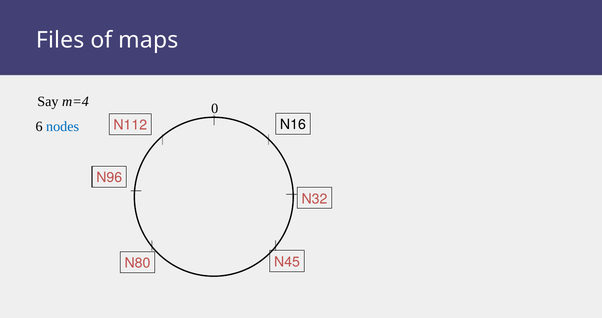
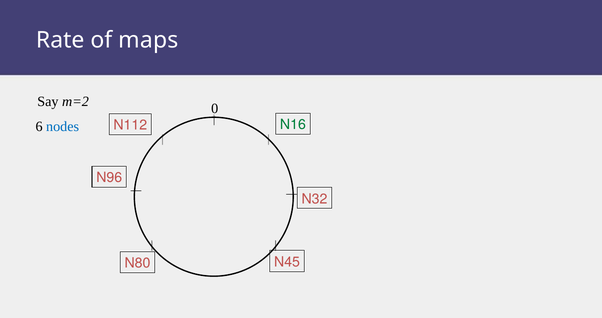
Files: Files -> Rate
m=4: m=4 -> m=2
N16 colour: black -> green
